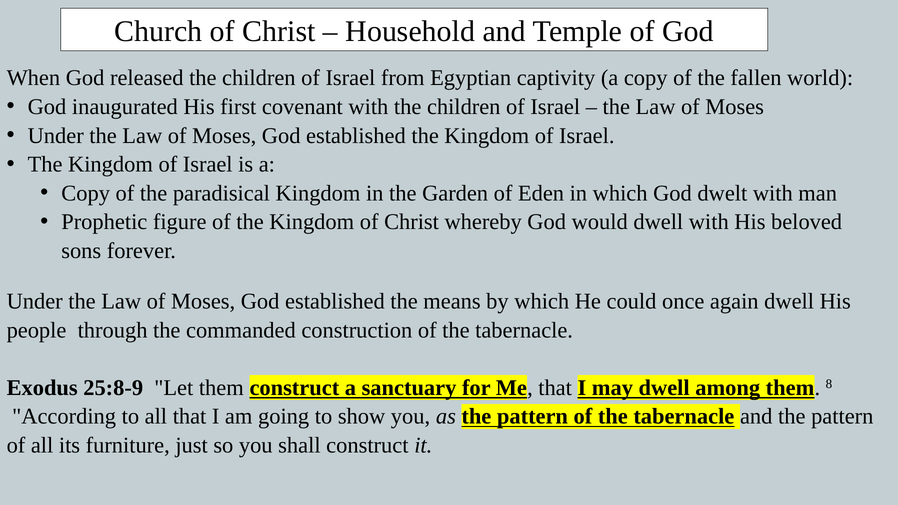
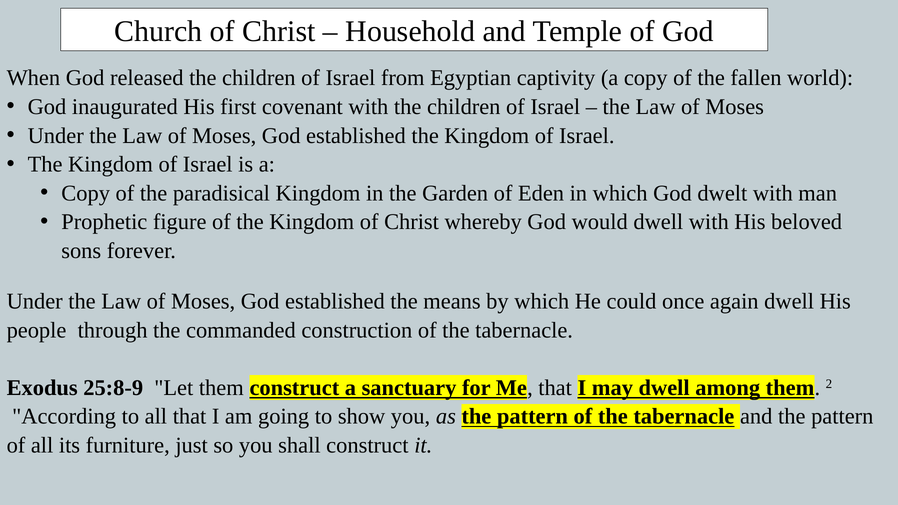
8: 8 -> 2
